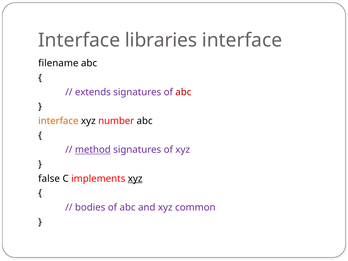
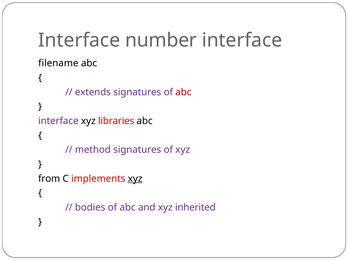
libraries: libraries -> number
interface at (58, 121) colour: orange -> purple
number: number -> libraries
method underline: present -> none
false: false -> from
common: common -> inherited
